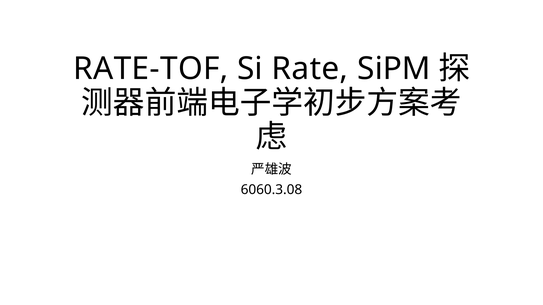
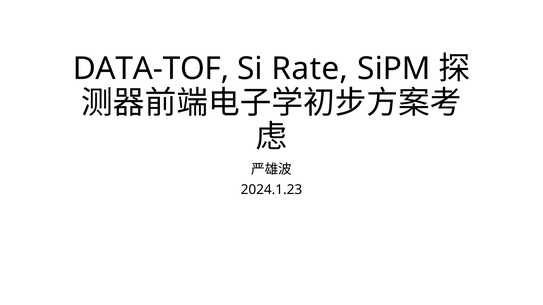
RATE-TOF: RATE-TOF -> DATA-TOF
6060.3.08: 6060.3.08 -> 2024.1.23
